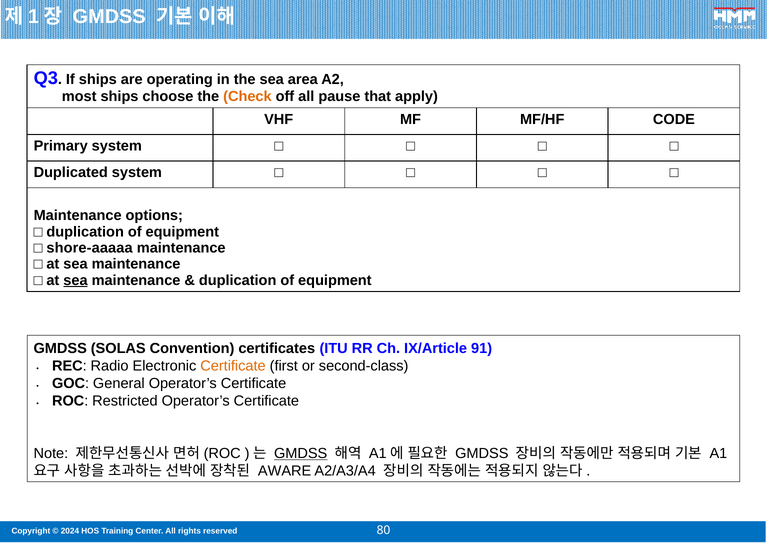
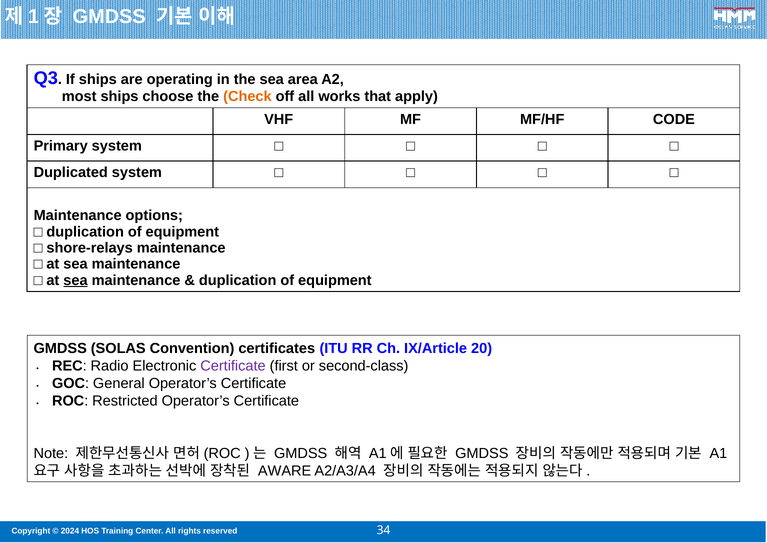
pause: pause -> works
shore-aaaaa: shore-aaaaa -> shore-relays
91: 91 -> 20
Certificate at (233, 366) colour: orange -> purple
GMDSS at (301, 453) underline: present -> none
80: 80 -> 34
